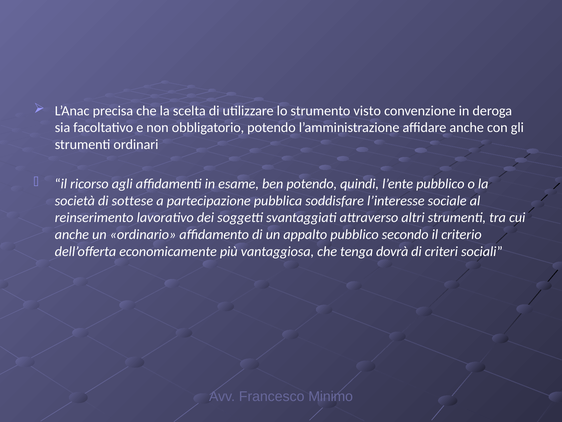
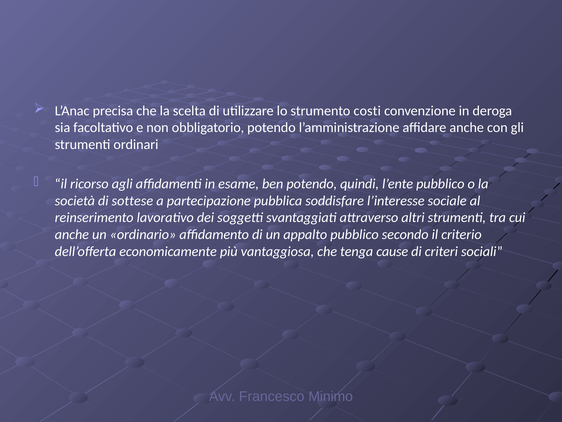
visto: visto -> costi
dovrà: dovrà -> cause
